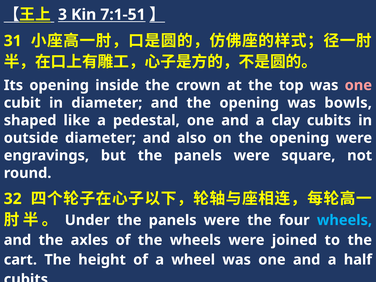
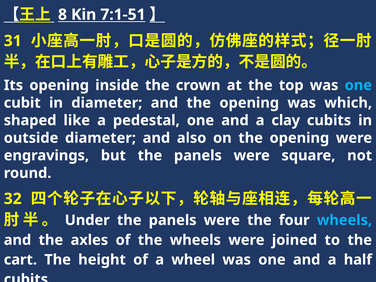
3: 3 -> 8
one at (358, 85) colour: pink -> light blue
bowls: bowls -> which
